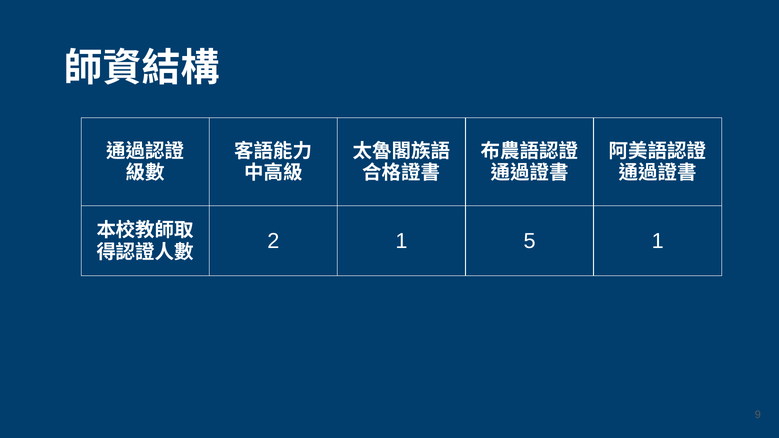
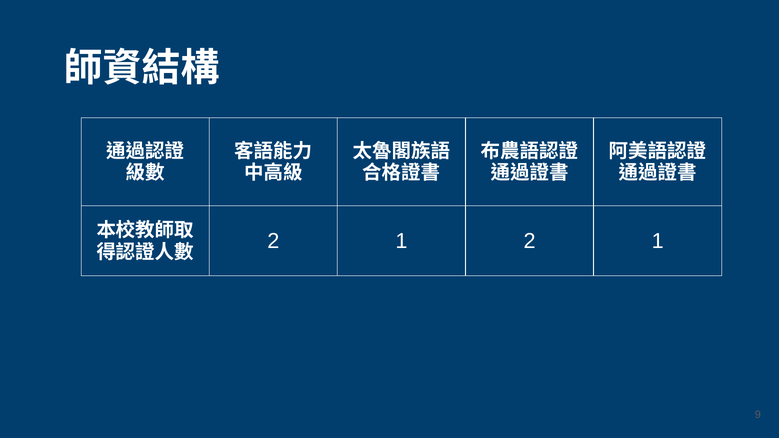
1 5: 5 -> 2
